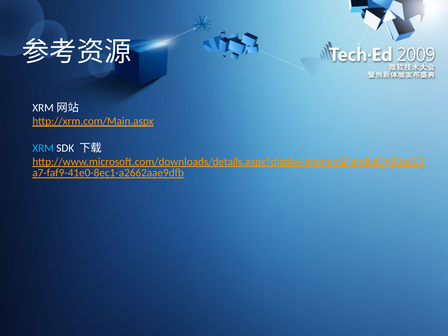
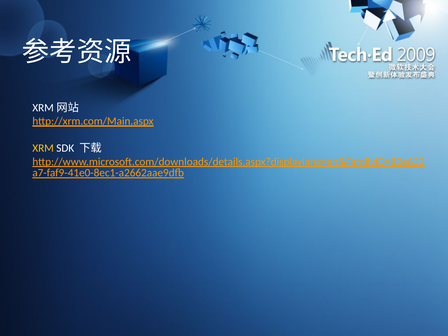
XRM colour: light blue -> yellow
